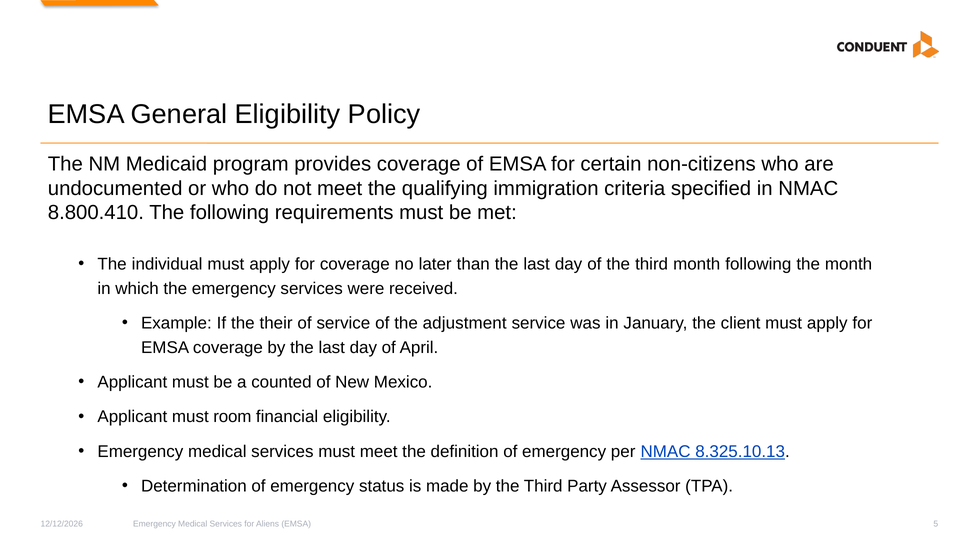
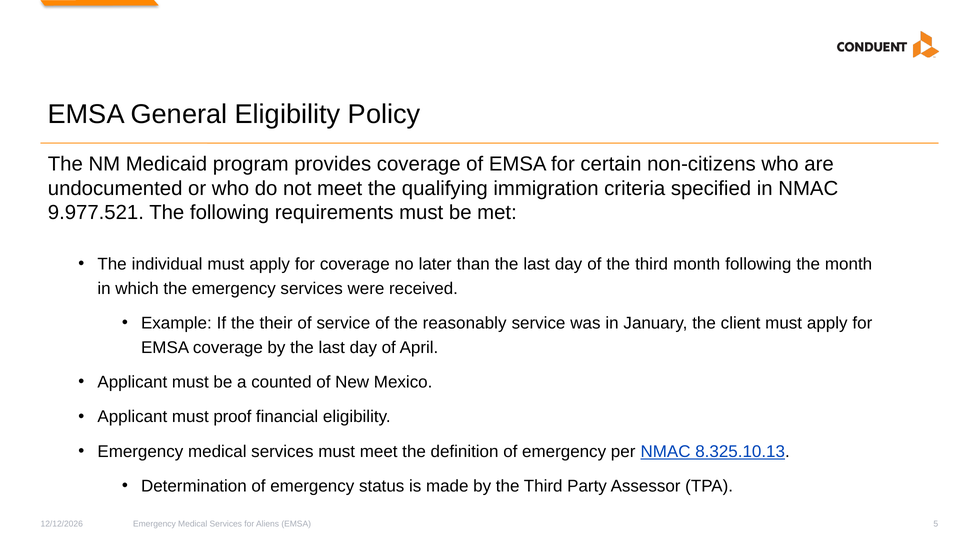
8.800.410: 8.800.410 -> 9.977.521
adjustment: adjustment -> reasonably
room: room -> proof
